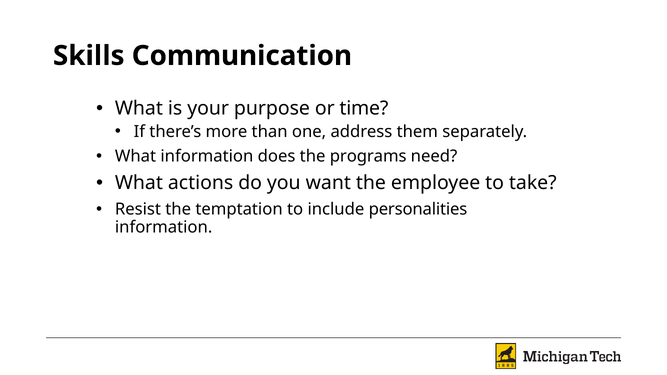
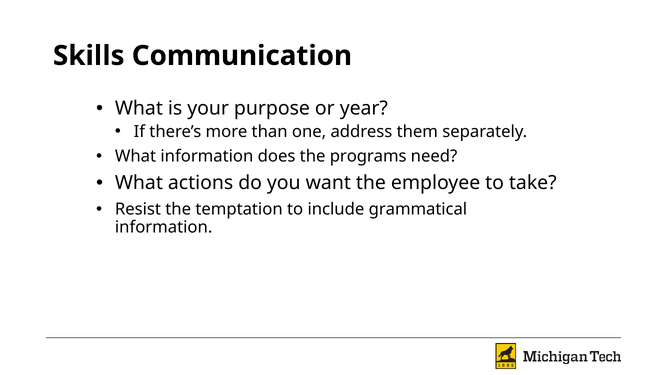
time: time -> year
personalities: personalities -> grammatical
